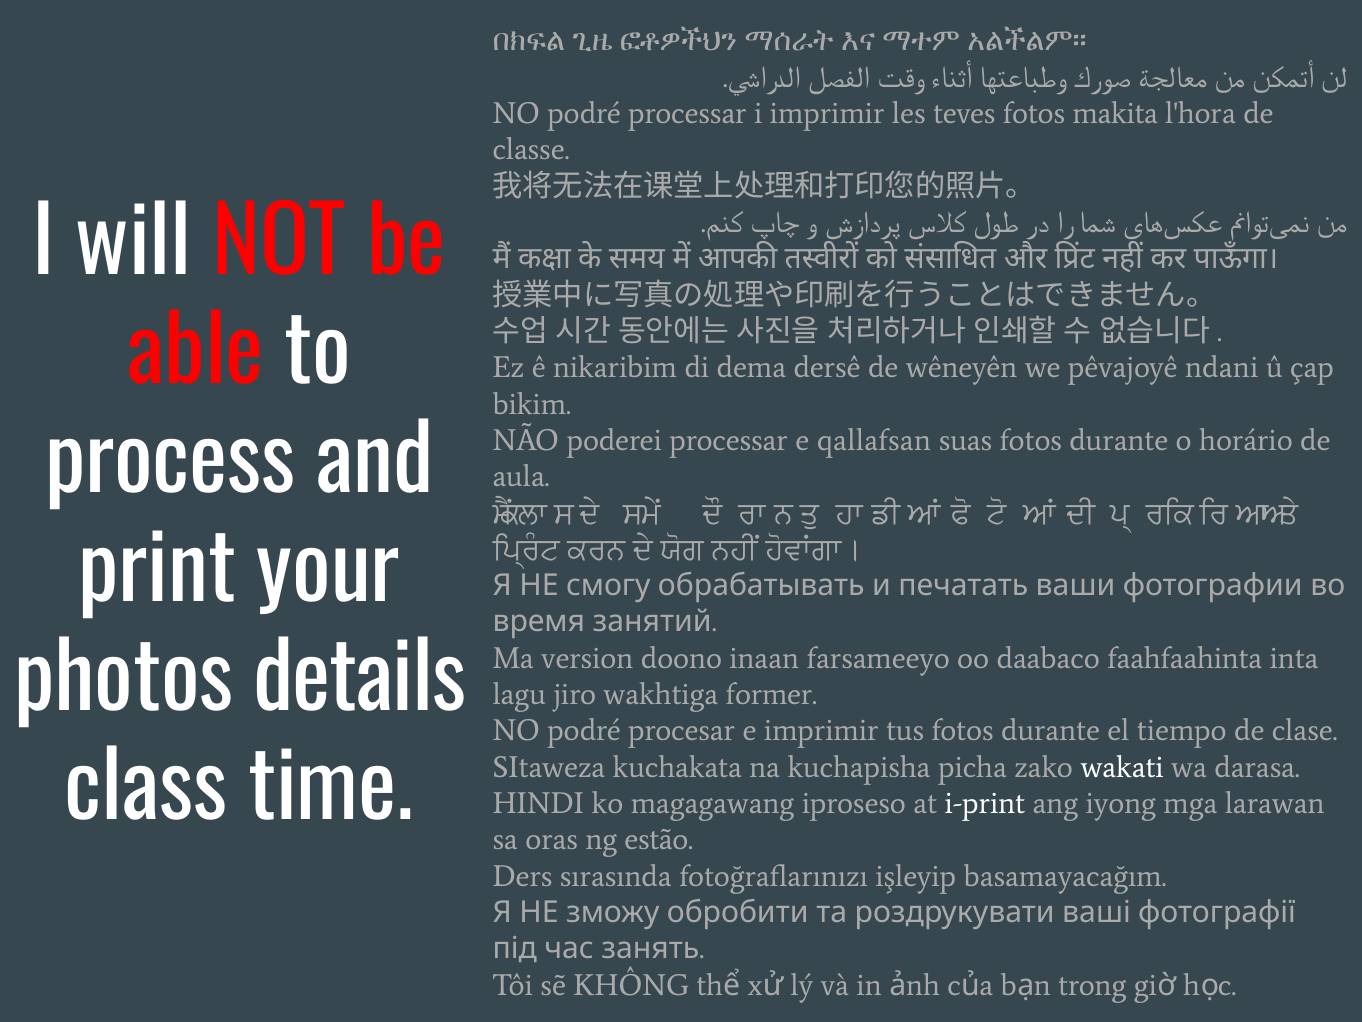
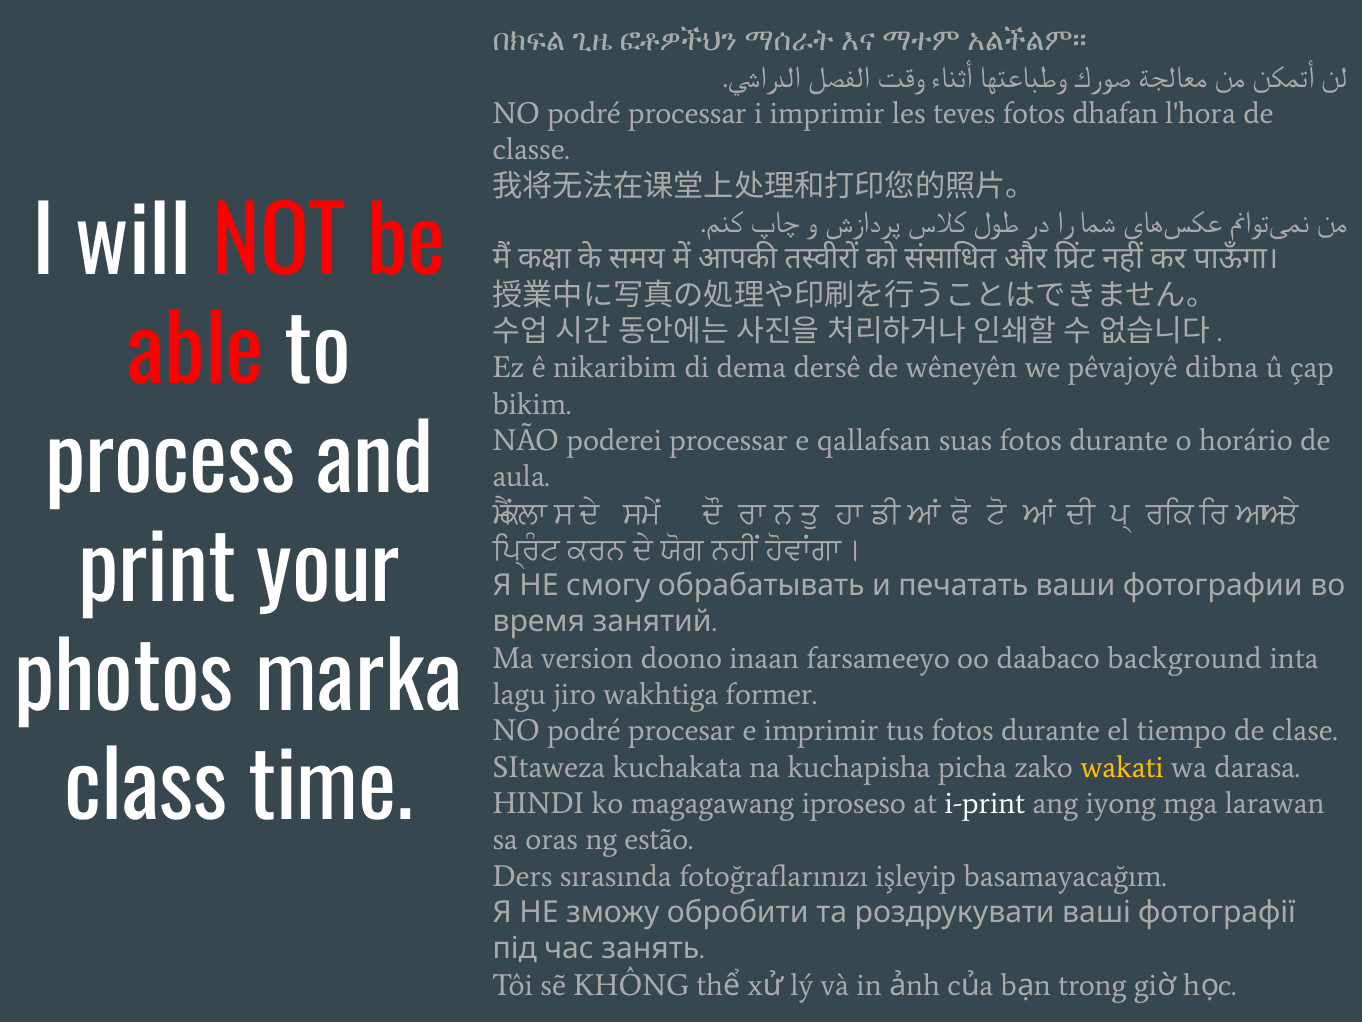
makita: makita -> dhafan
ndani: ndani -> dibna
faahfaahinta: faahfaahinta -> background
details: details -> marka
wakati colour: white -> yellow
